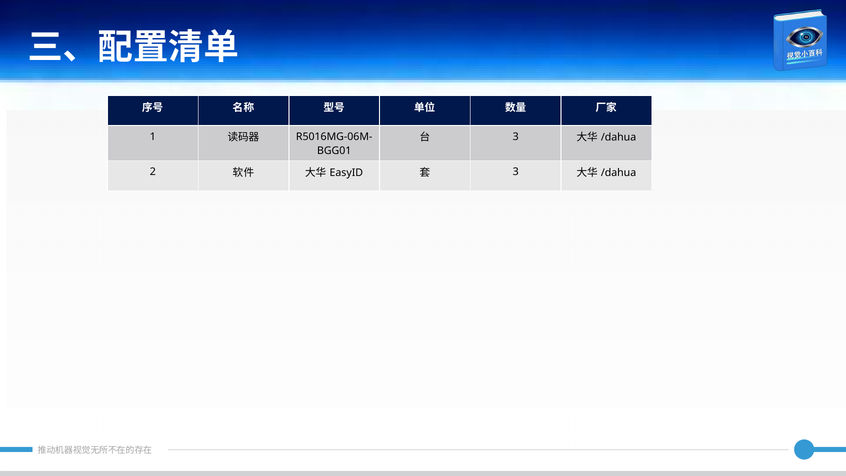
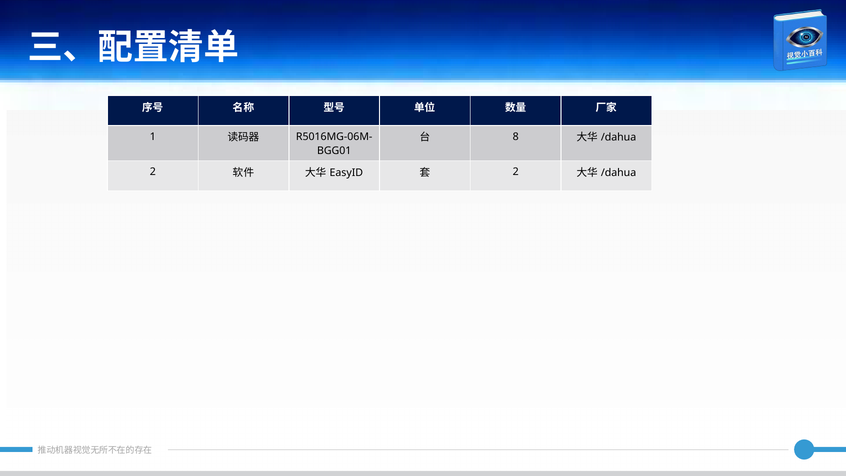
3 at (516, 137): 3 -> 8
3 at (516, 172): 3 -> 2
